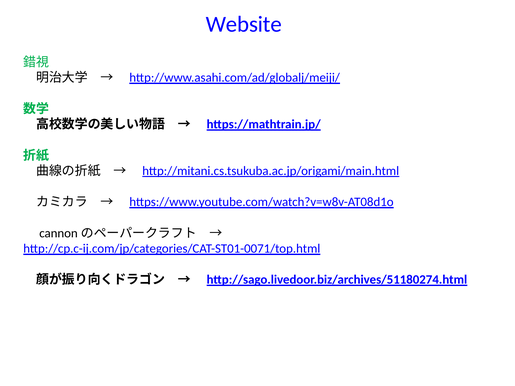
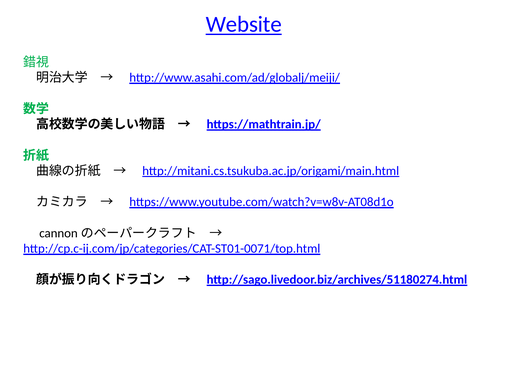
Website underline: none -> present
